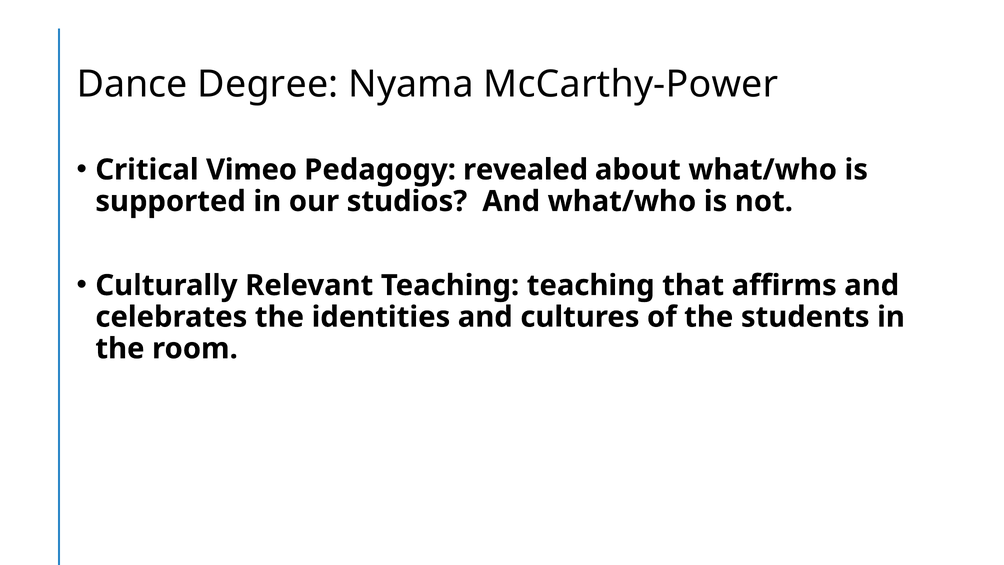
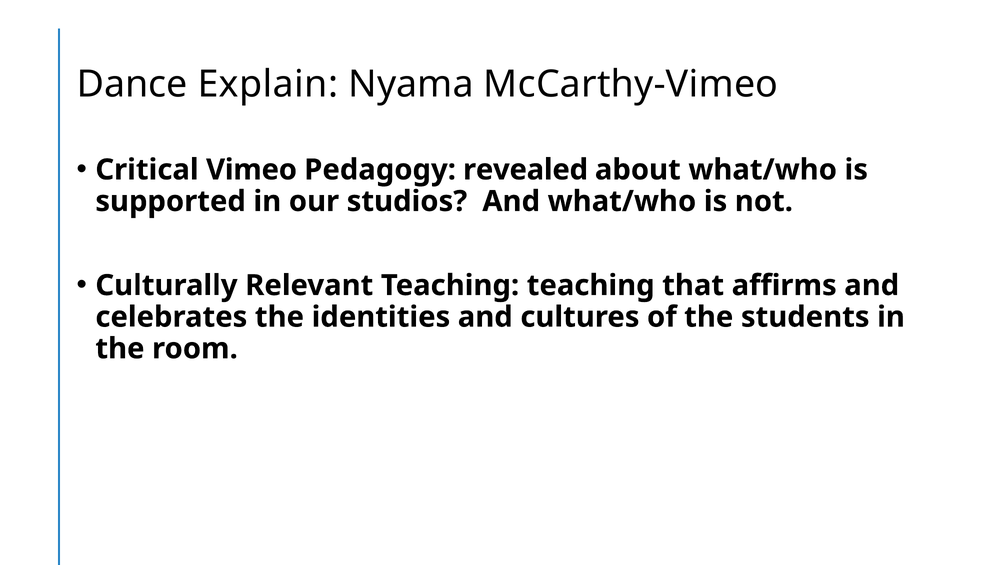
Degree: Degree -> Explain
McCarthy-Power: McCarthy-Power -> McCarthy-Vimeo
